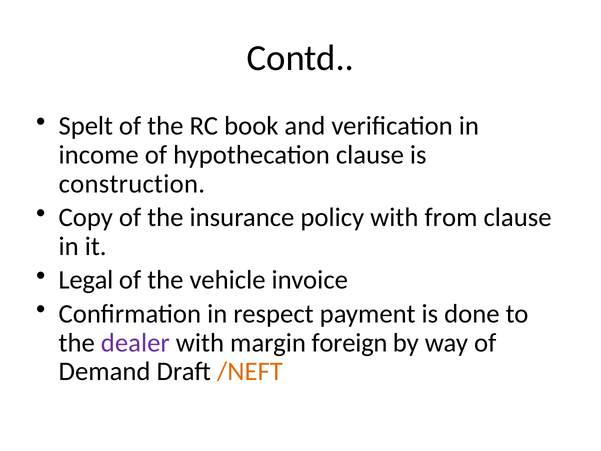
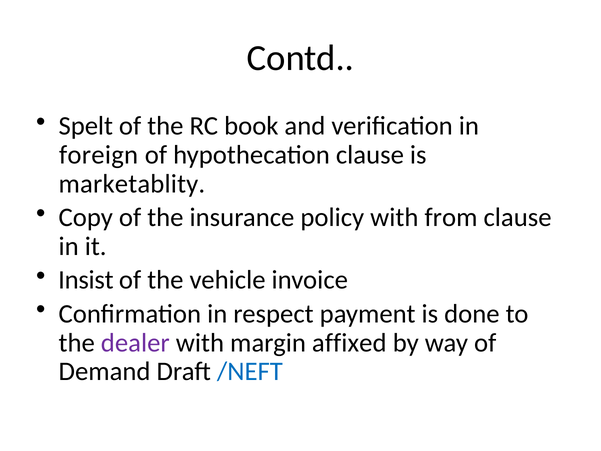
income: income -> foreign
construction: construction -> marketablity
Legal: Legal -> Insist
foreign: foreign -> affixed
/NEFT colour: orange -> blue
